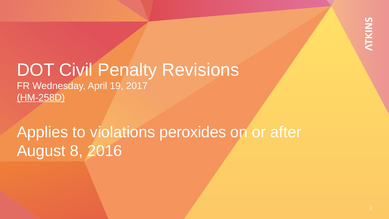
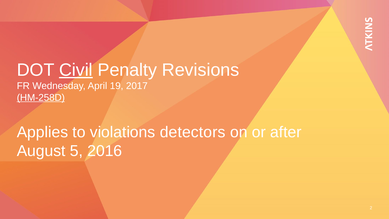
Civil underline: none -> present
peroxides: peroxides -> detectors
8: 8 -> 5
